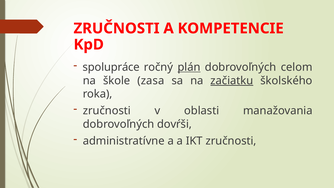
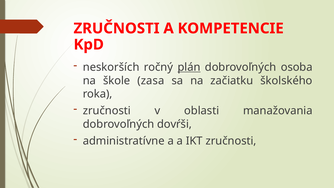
spolupráce: spolupráce -> neskorších
celom: celom -> osoba
začiatku underline: present -> none
